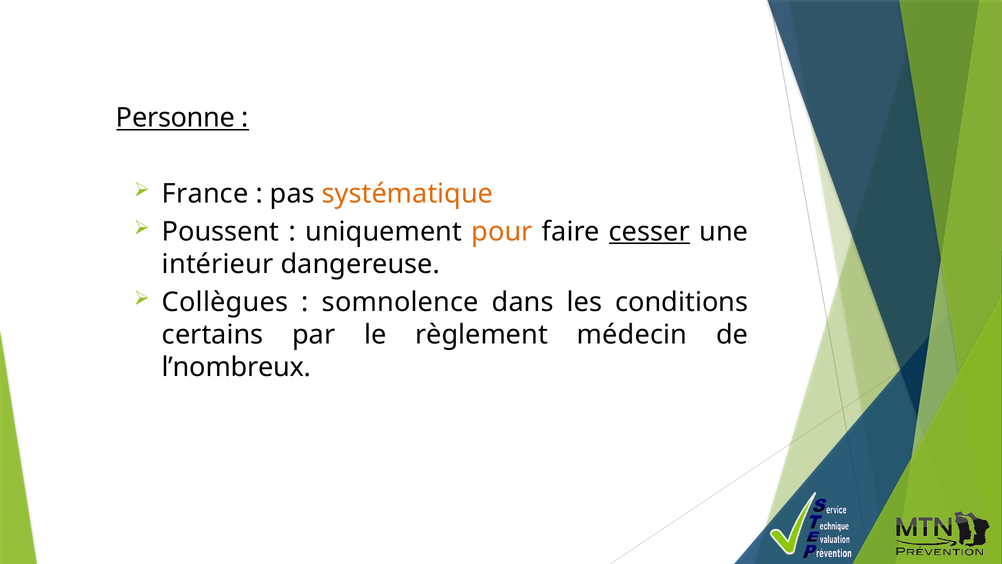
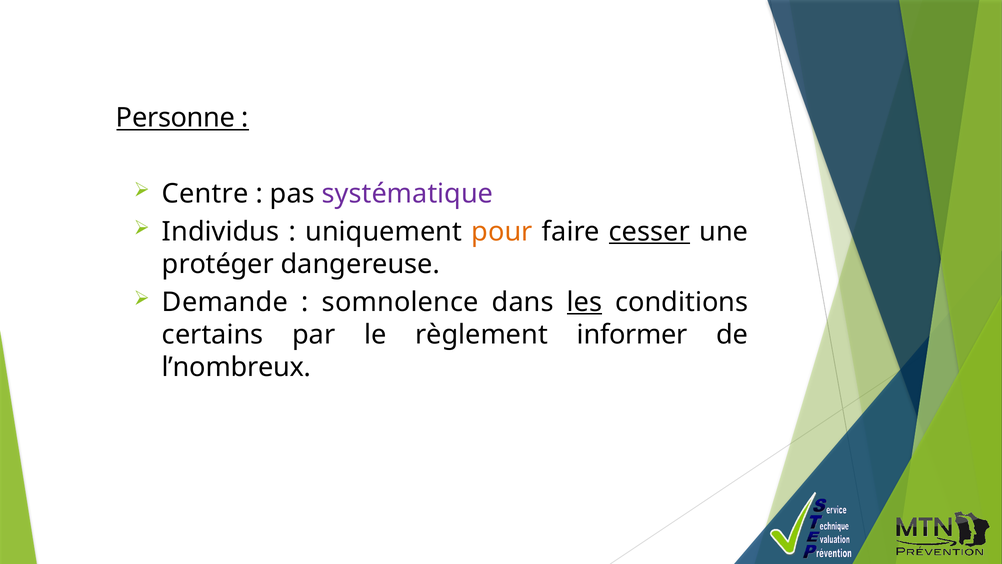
France: France -> Centre
systématique colour: orange -> purple
Poussent: Poussent -> Individus
intérieur: intérieur -> protéger
Collègues: Collègues -> Demande
les underline: none -> present
médecin: médecin -> informer
